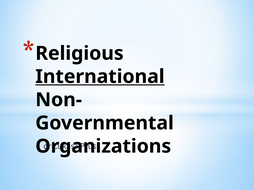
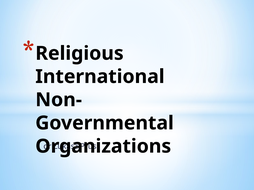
International underline: present -> none
